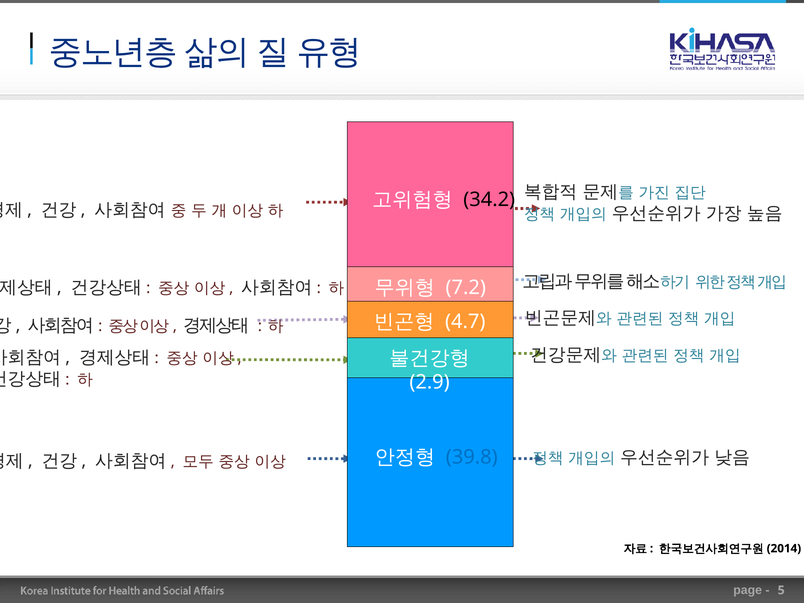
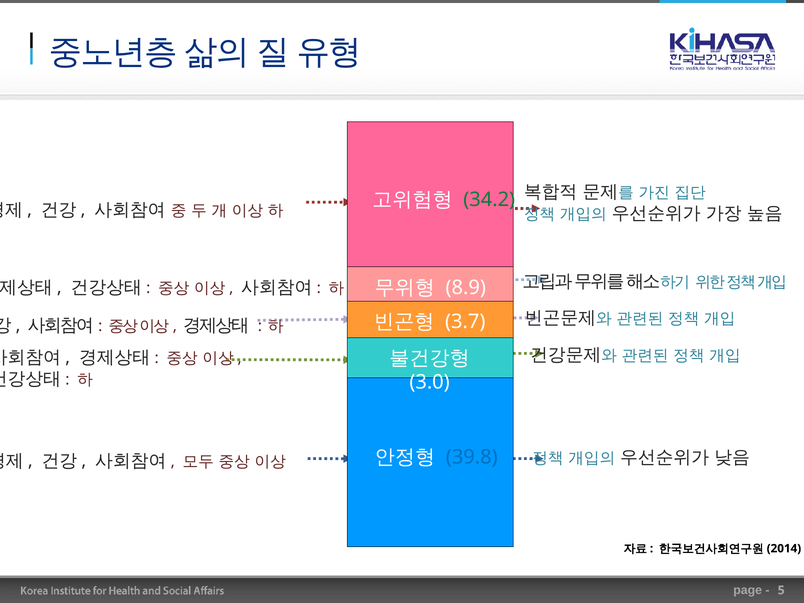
34.2 colour: black -> green
7.2: 7.2 -> 8.9
4.7: 4.7 -> 3.7
2.9: 2.9 -> 3.0
